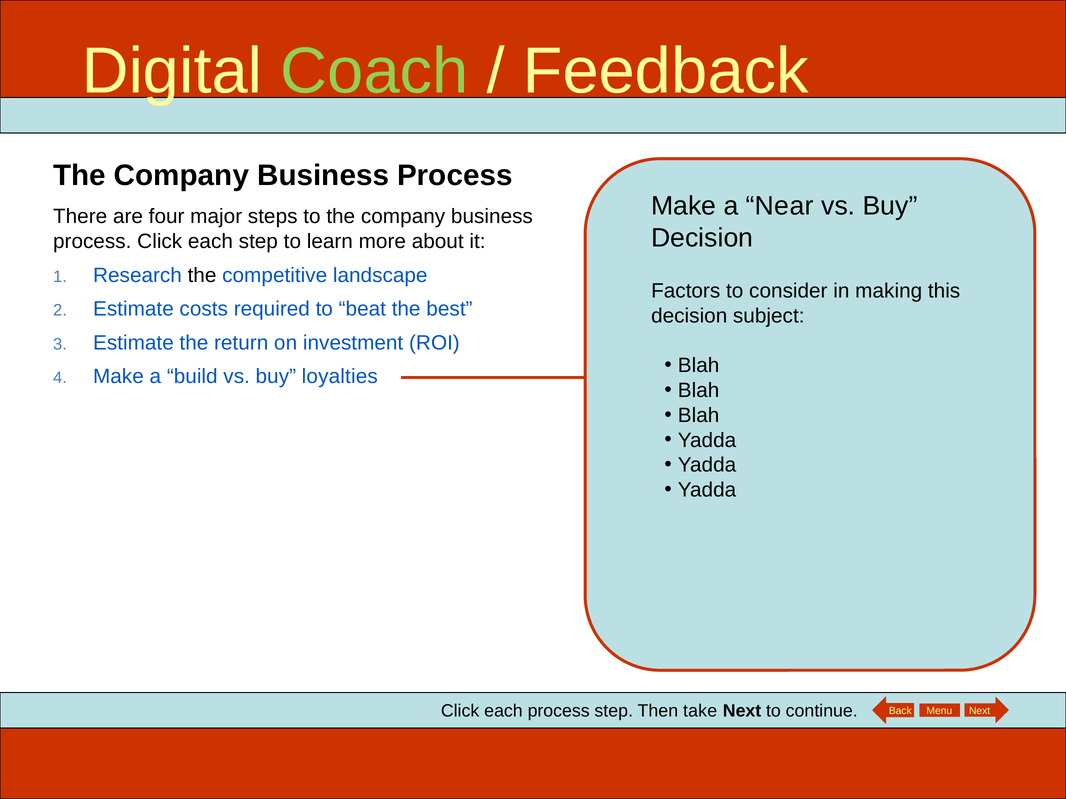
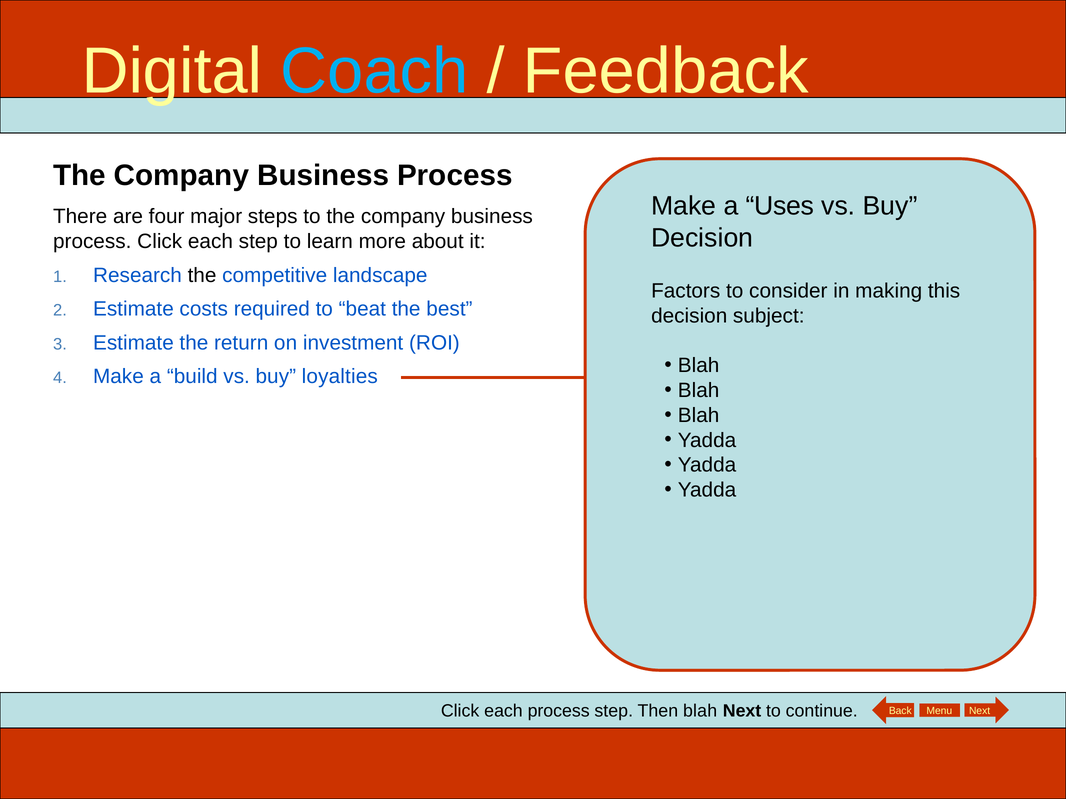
Coach colour: light green -> light blue
Near: Near -> Uses
Then take: take -> blah
